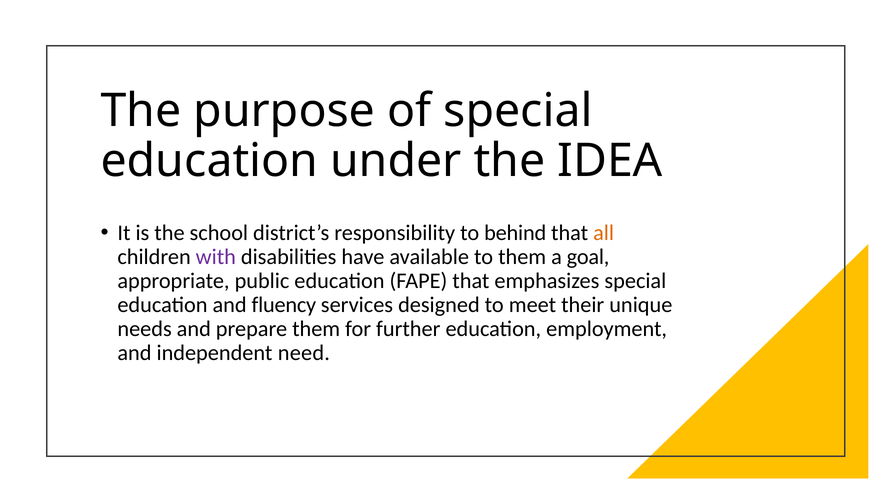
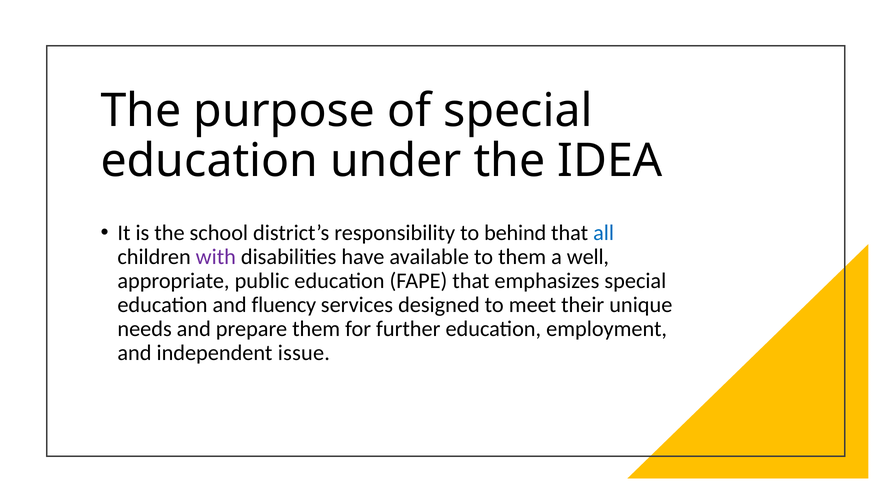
all colour: orange -> blue
goal: goal -> well
need: need -> issue
